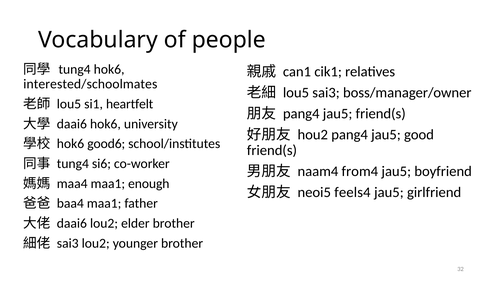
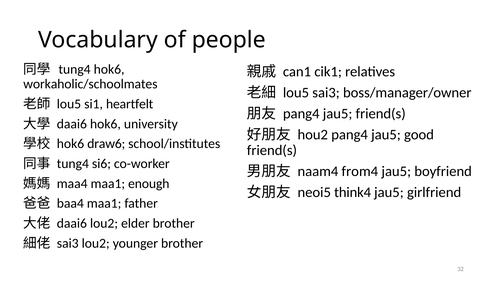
interested/schoolmates: interested/schoolmates -> workaholic/schoolmates
good6: good6 -> draw6
feels4: feels4 -> think4
